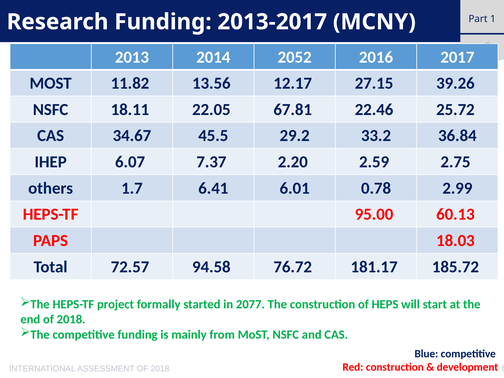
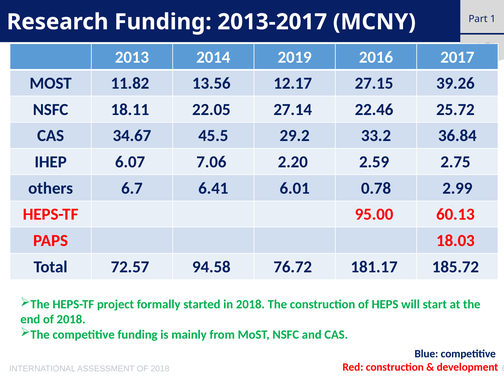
2052: 2052 -> 2019
67.81: 67.81 -> 27.14
7.37: 7.37 -> 7.06
1.7: 1.7 -> 6.7
in 2077: 2077 -> 2018
